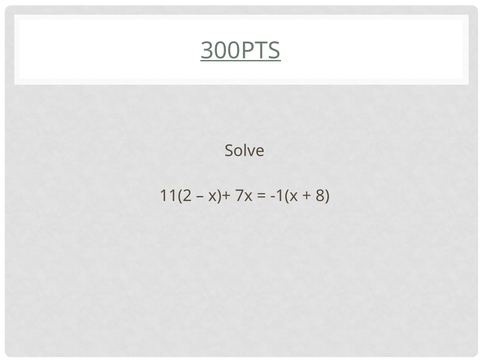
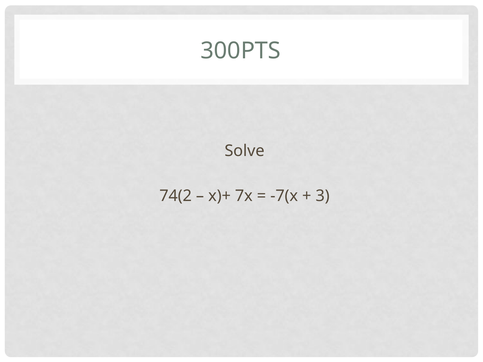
300PTS underline: present -> none
11(2: 11(2 -> 74(2
-1(x: -1(x -> -7(x
8: 8 -> 3
